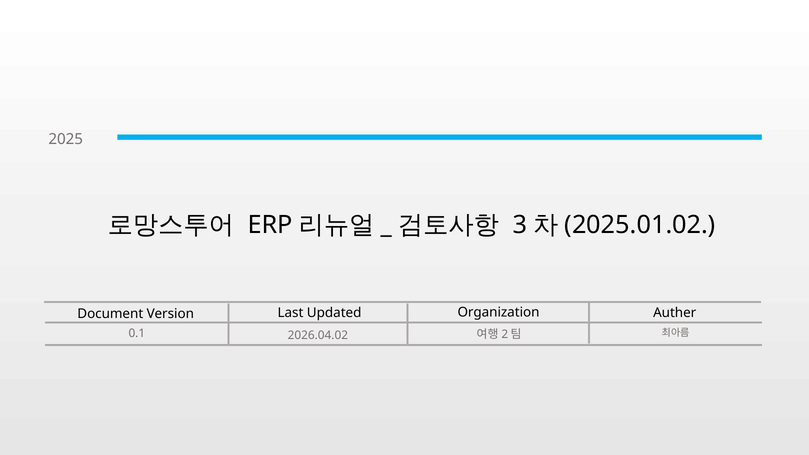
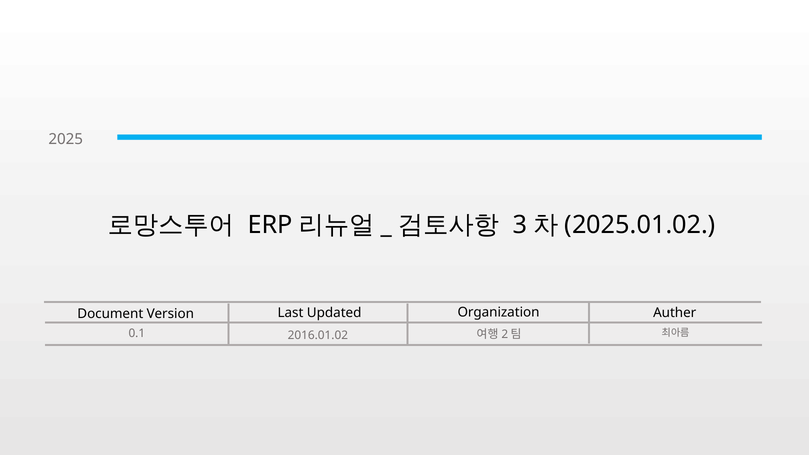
2026.04.02: 2026.04.02 -> 2016.01.02
